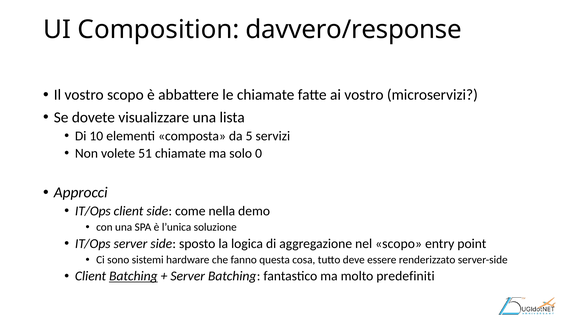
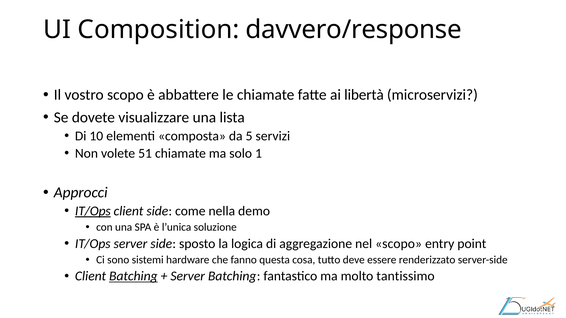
ai vostro: vostro -> libertà
0: 0 -> 1
IT/Ops at (93, 211) underline: none -> present
predefiniti: predefiniti -> tantissimo
